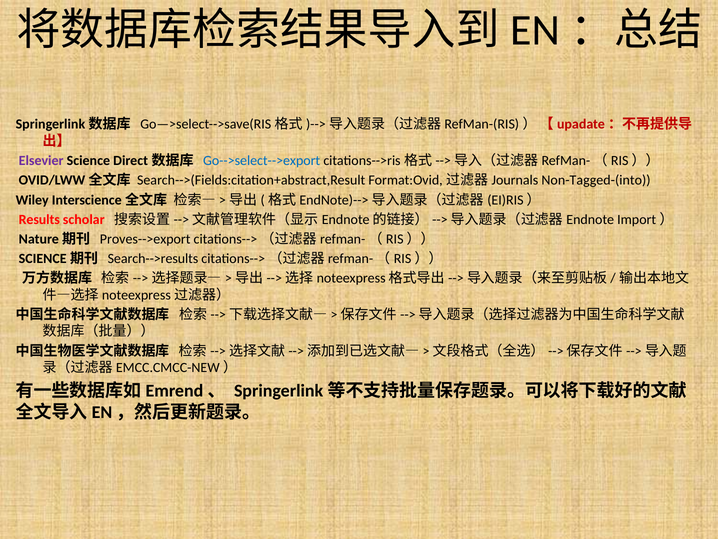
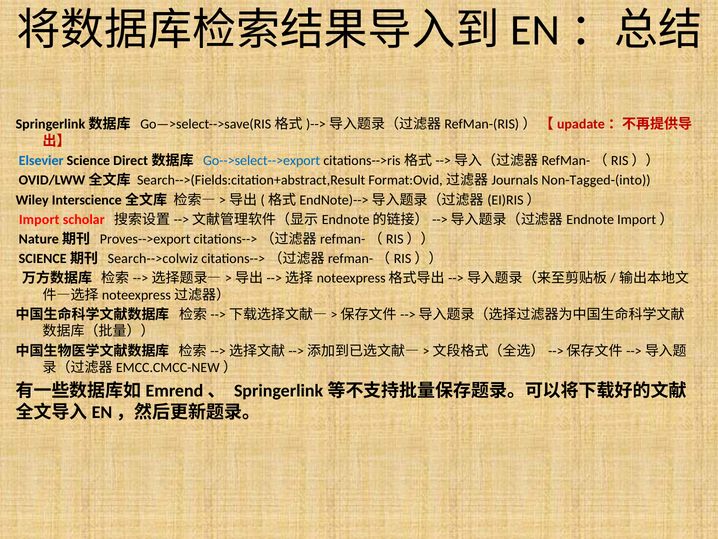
Elsevier colour: purple -> blue
Results: Results -> Import
Search-->results: Search-->results -> Search-->colwiz
